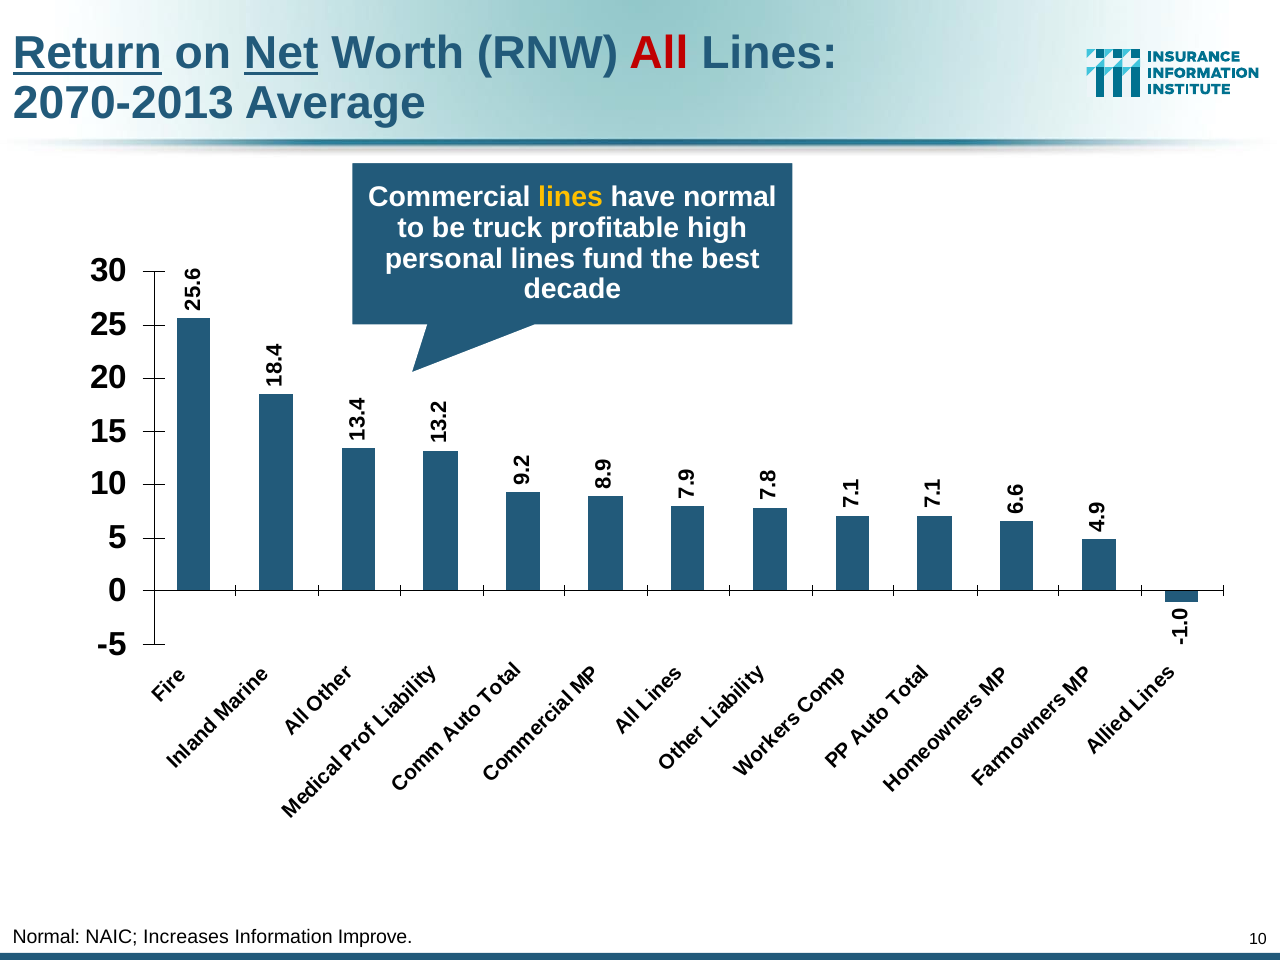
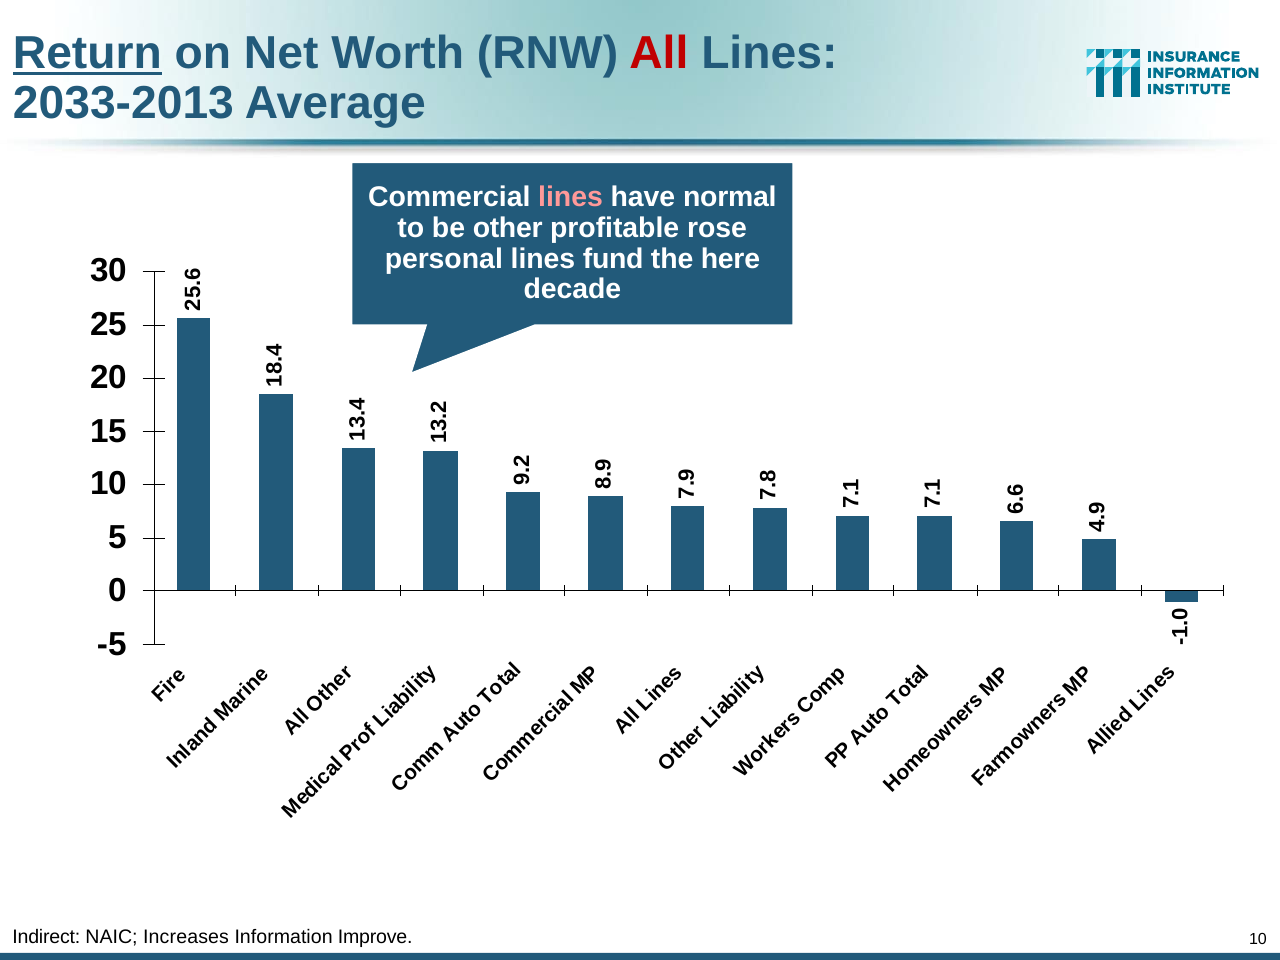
Net underline: present -> none
2070-2013: 2070-2013 -> 2033-2013
lines at (571, 197) colour: yellow -> pink
truck: truck -> other
high: high -> rose
best: best -> here
Normal at (46, 937): Normal -> Indirect
